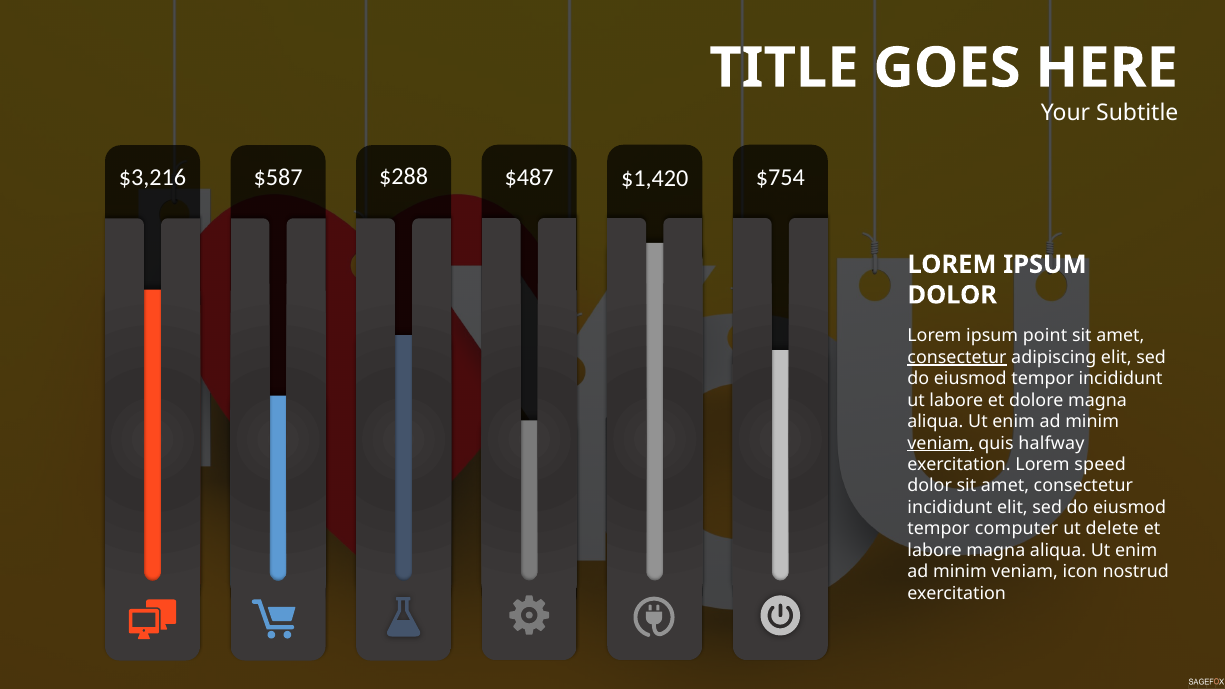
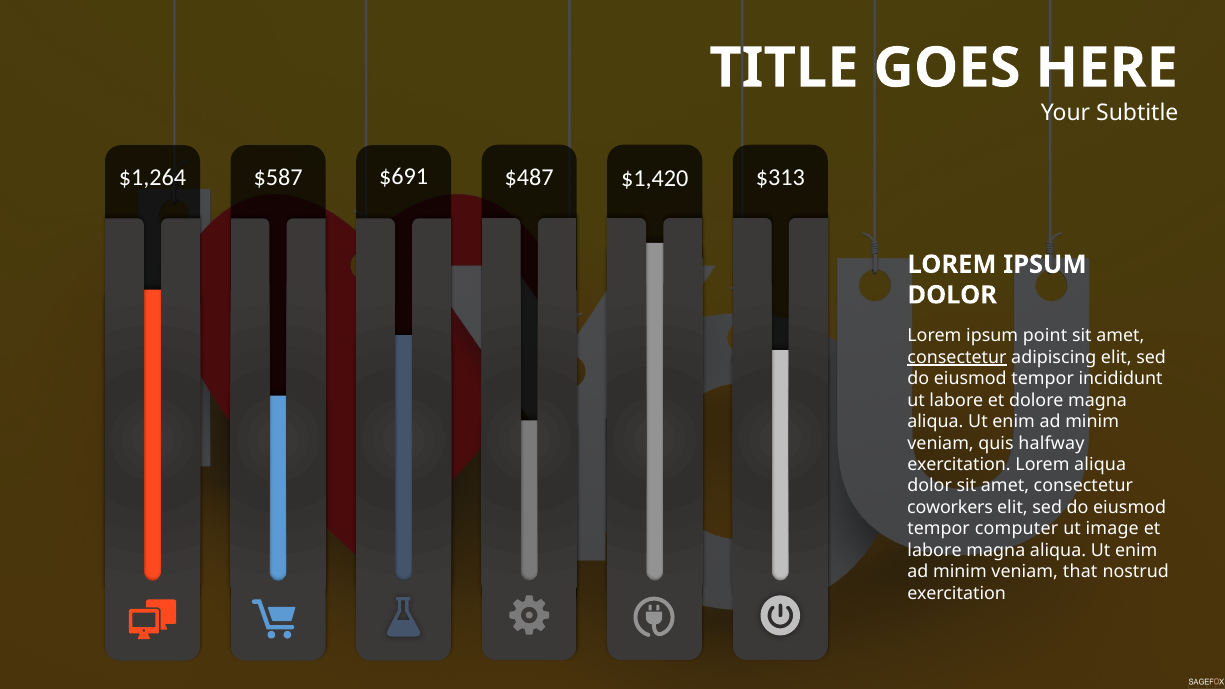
$3,216: $3,216 -> $1,264
$288: $288 -> $691
$754: $754 -> $313
veniam at (941, 443) underline: present -> none
Lorem speed: speed -> aliqua
incididunt at (950, 508): incididunt -> coworkers
delete: delete -> image
icon: icon -> that
